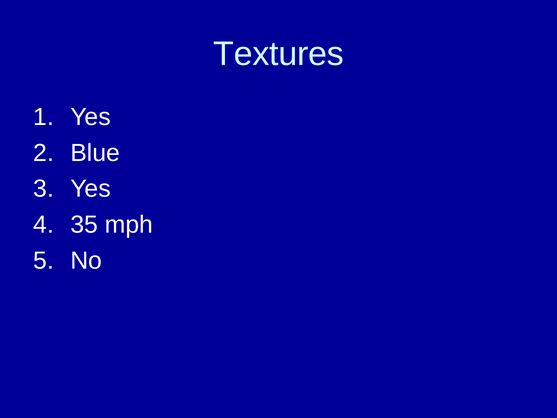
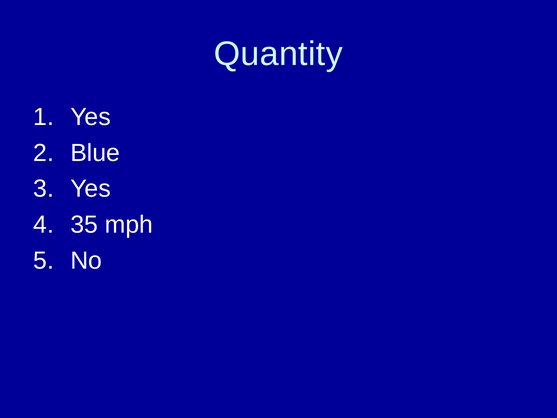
Textures: Textures -> Quantity
